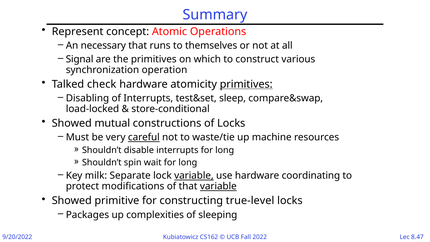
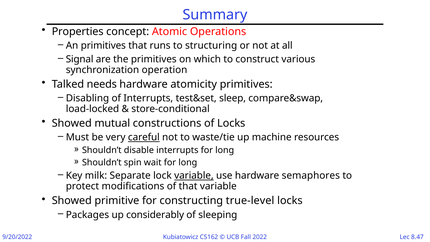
Represent: Represent -> Properties
An necessary: necessary -> primitives
themselves: themselves -> structuring
check: check -> needs
primitives at (246, 84) underline: present -> none
coordinating: coordinating -> semaphores
variable at (218, 186) underline: present -> none
complexities: complexities -> considerably
